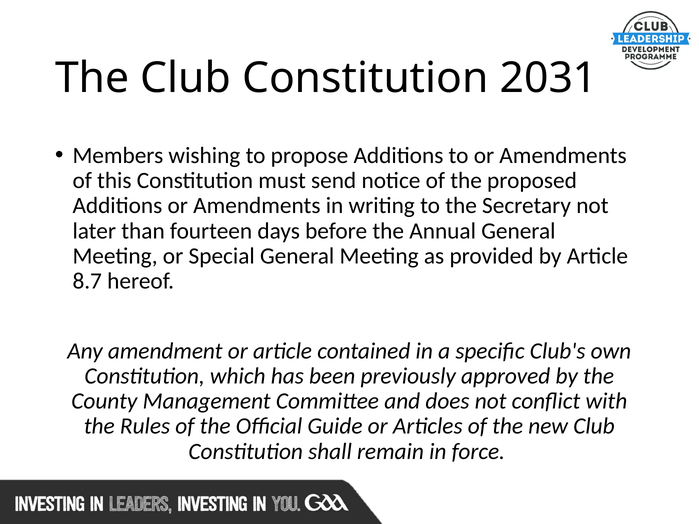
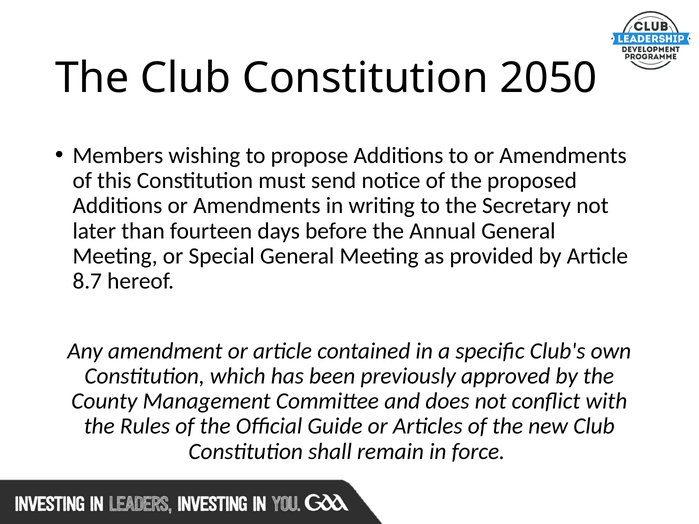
2031: 2031 -> 2050
